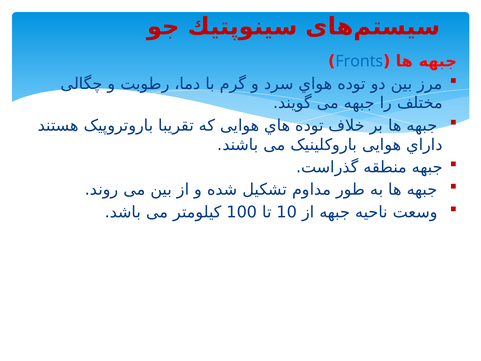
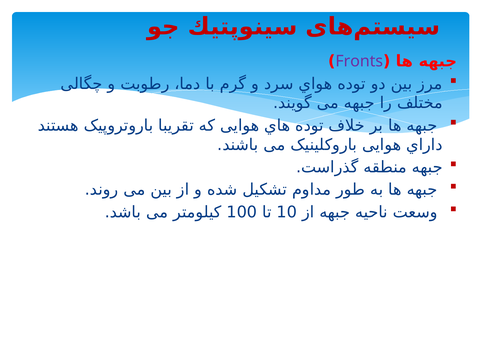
Fronts colour: blue -> purple
